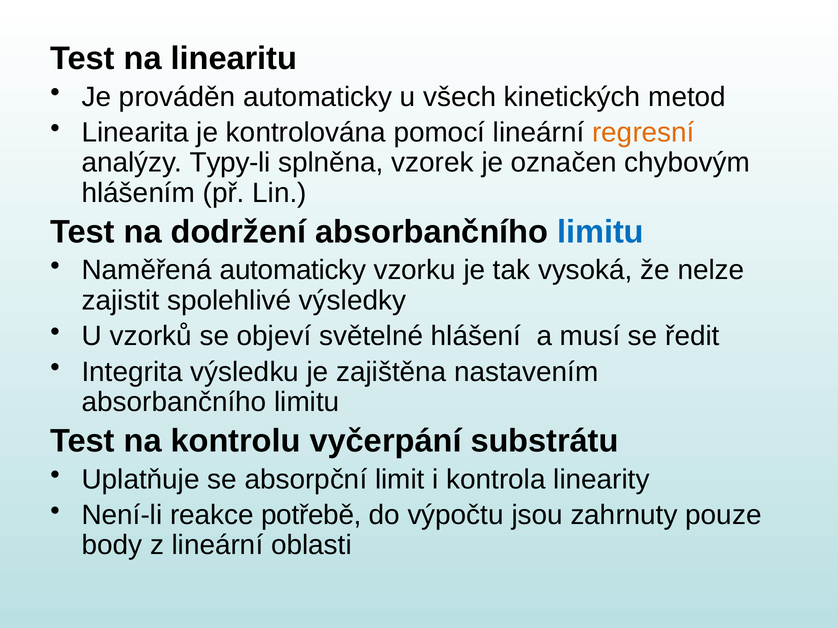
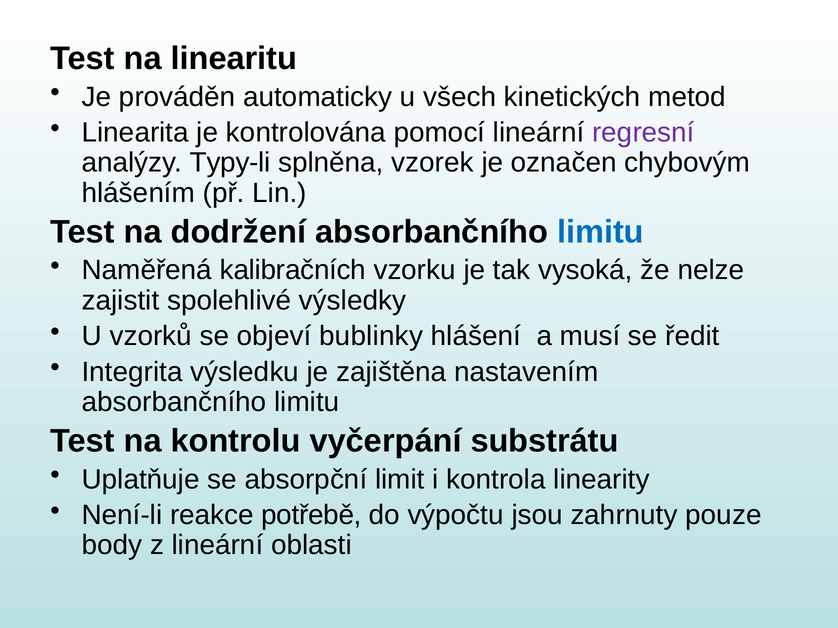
regresní colour: orange -> purple
Naměřená automaticky: automaticky -> kalibračních
světelné: světelné -> bublinky
